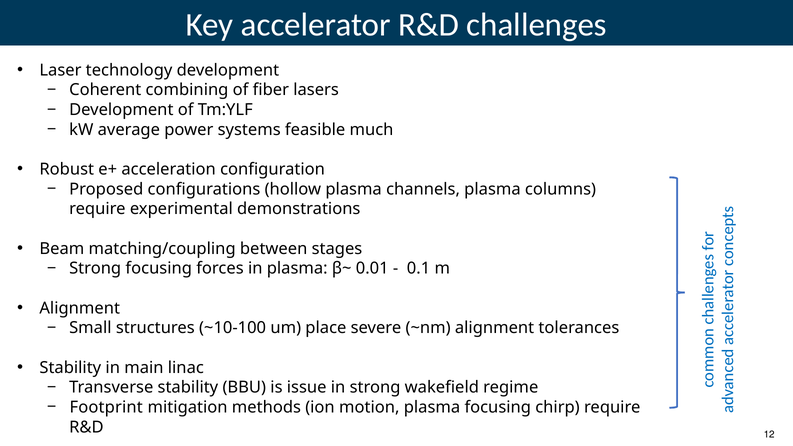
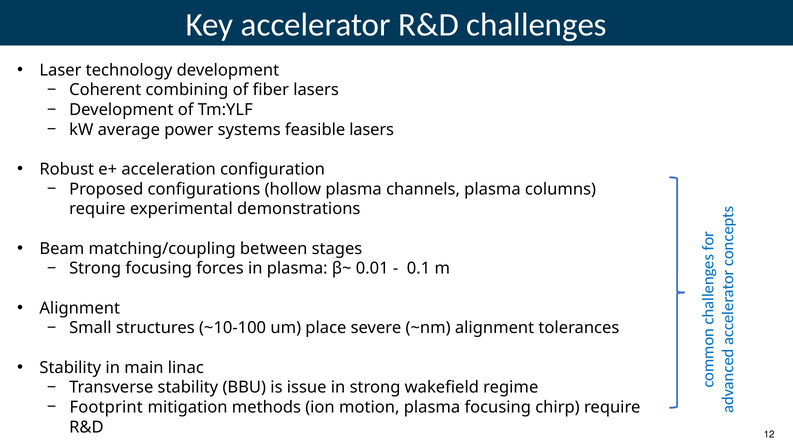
feasible much: much -> lasers
